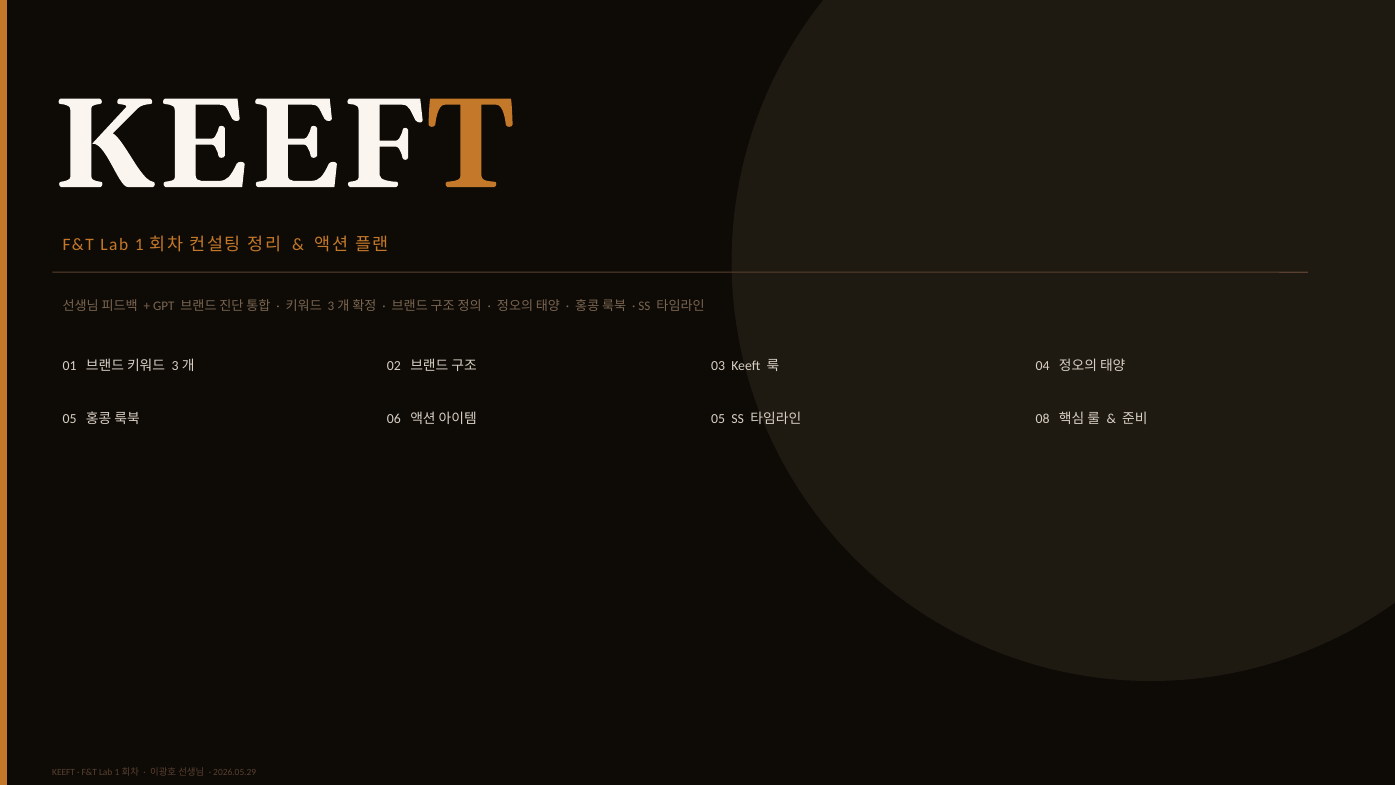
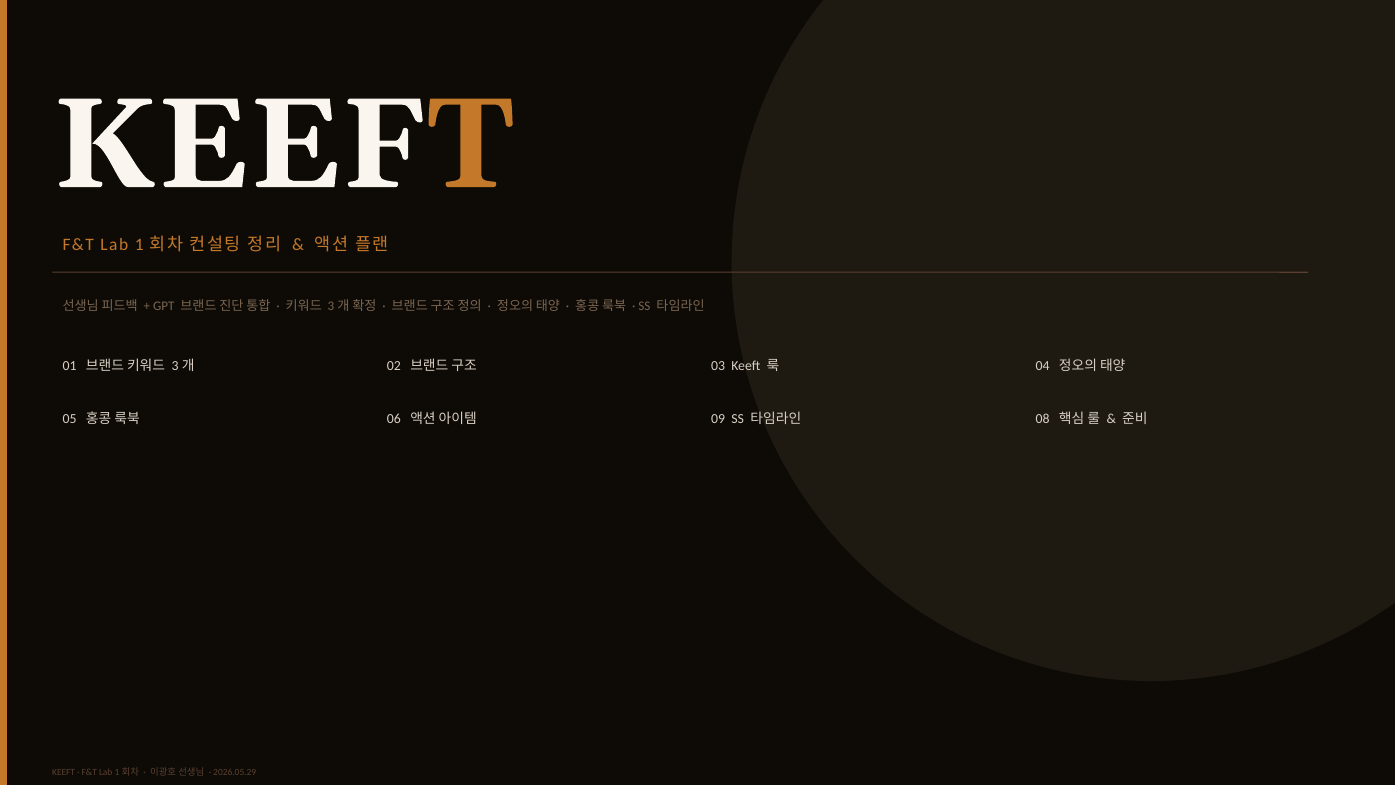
05 at (718, 418): 05 -> 09
